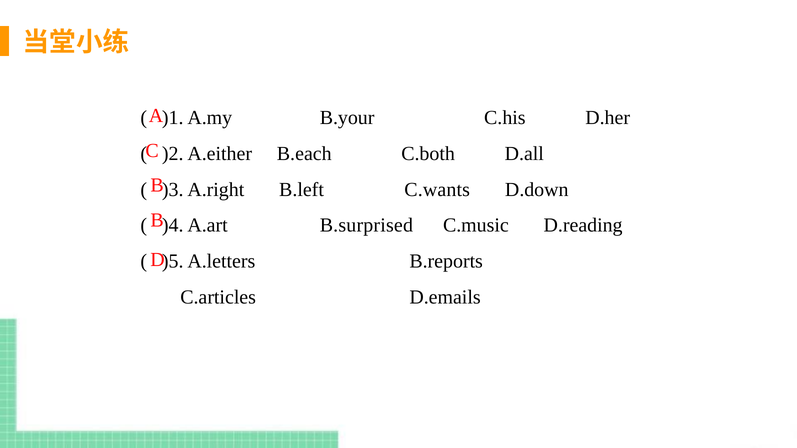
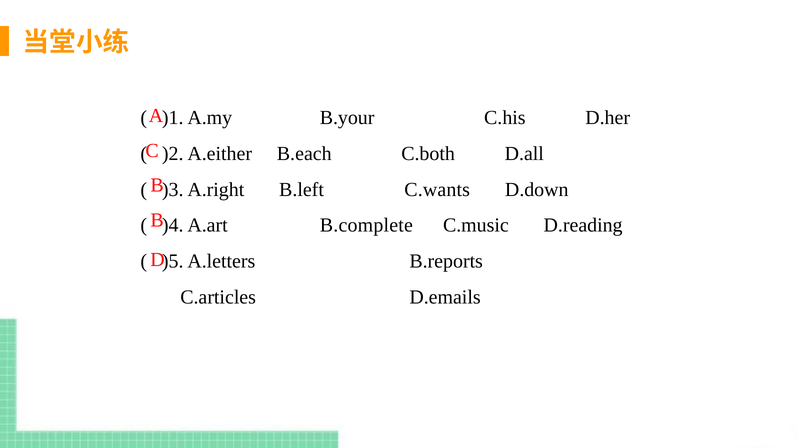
B.surprised: B.surprised -> B.complete
